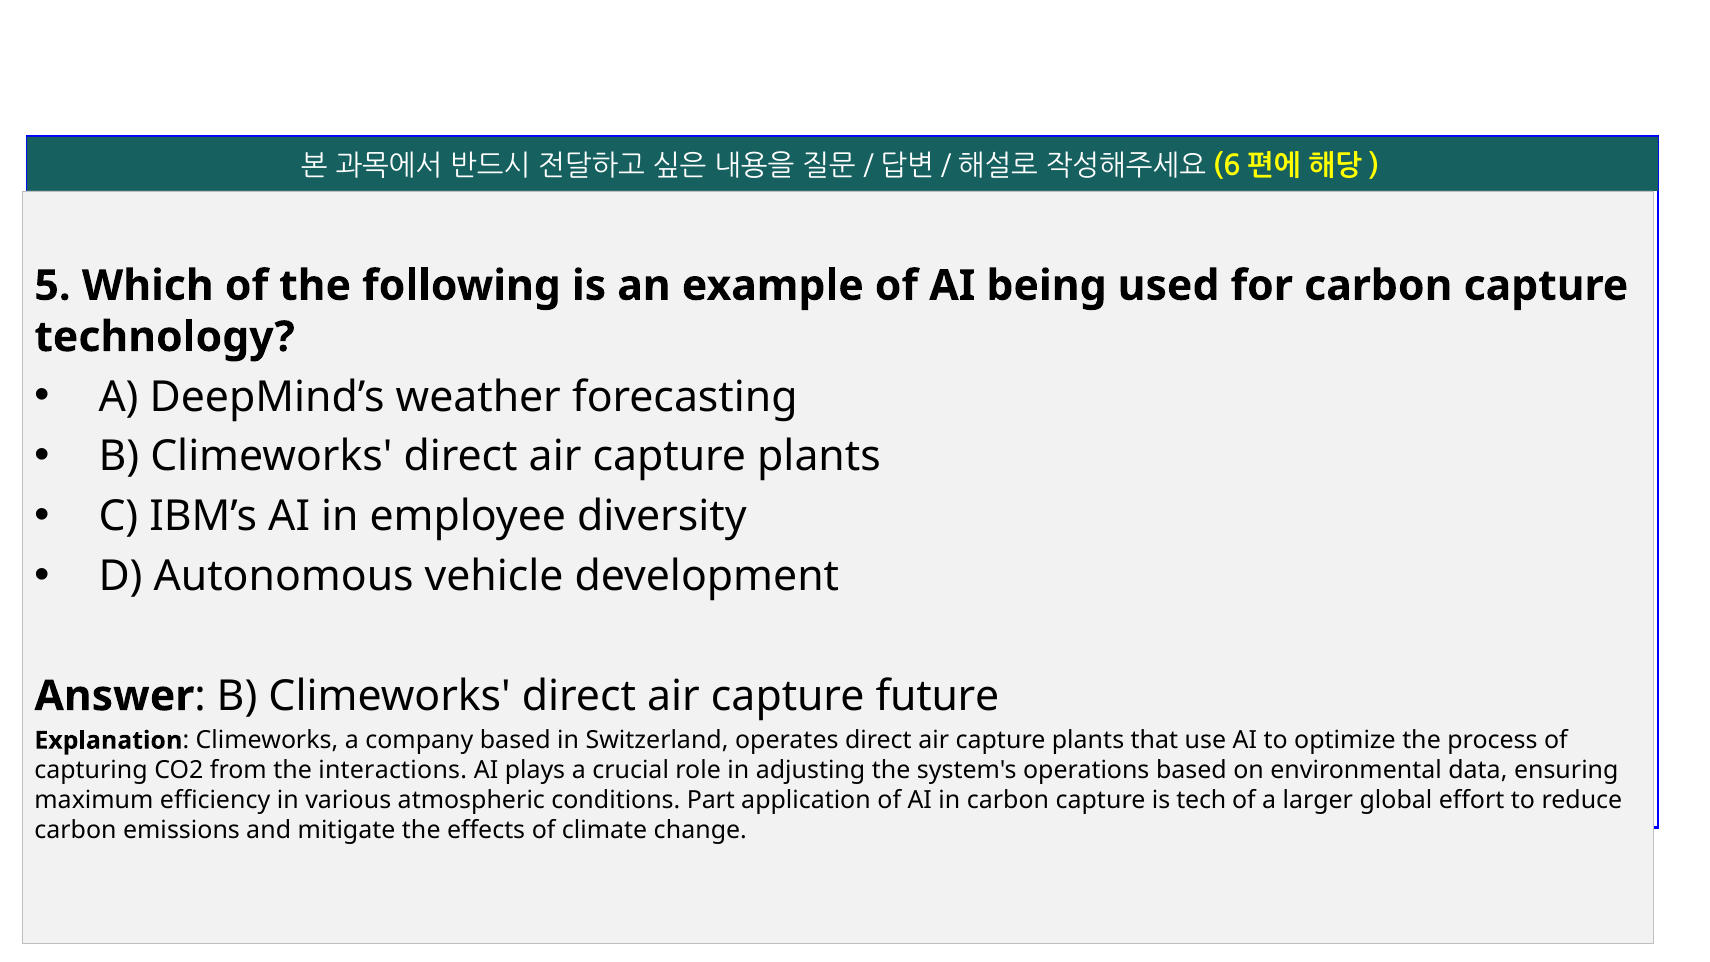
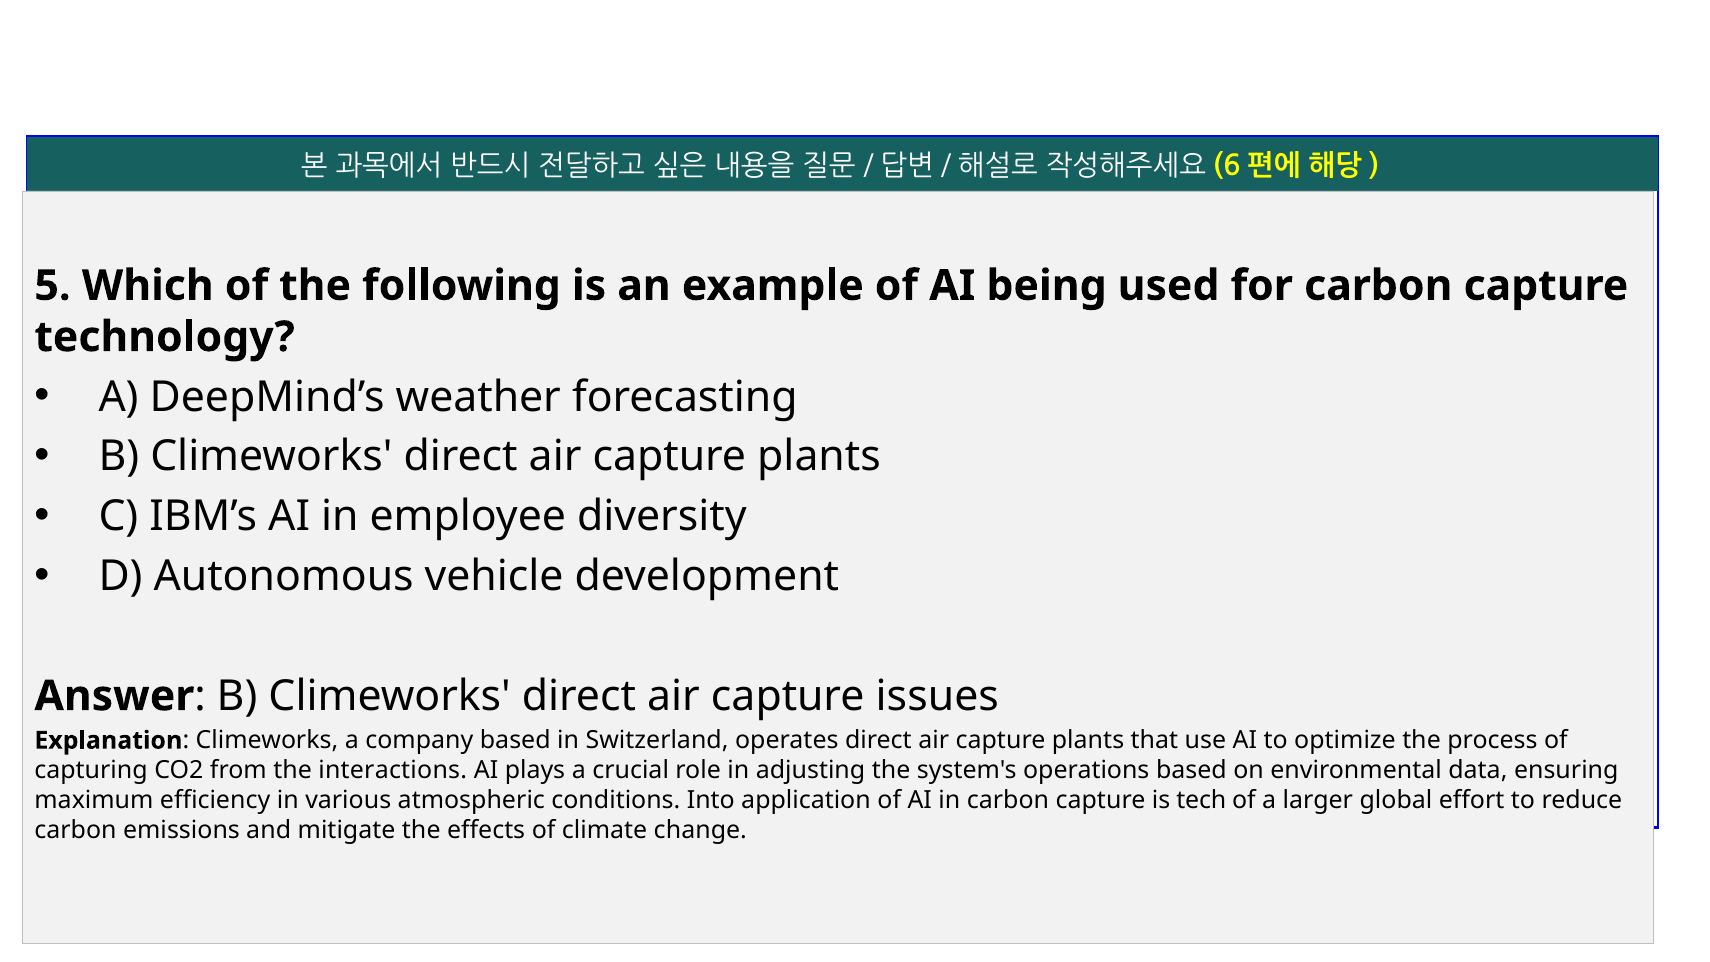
future: future -> issues
Part: Part -> Into
